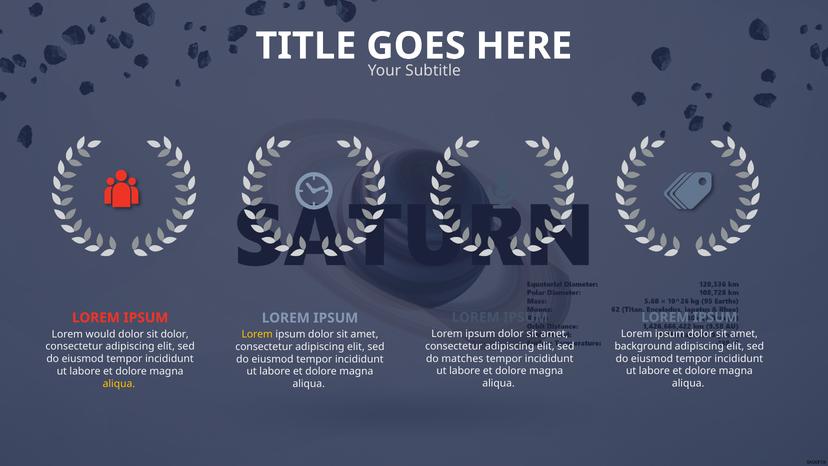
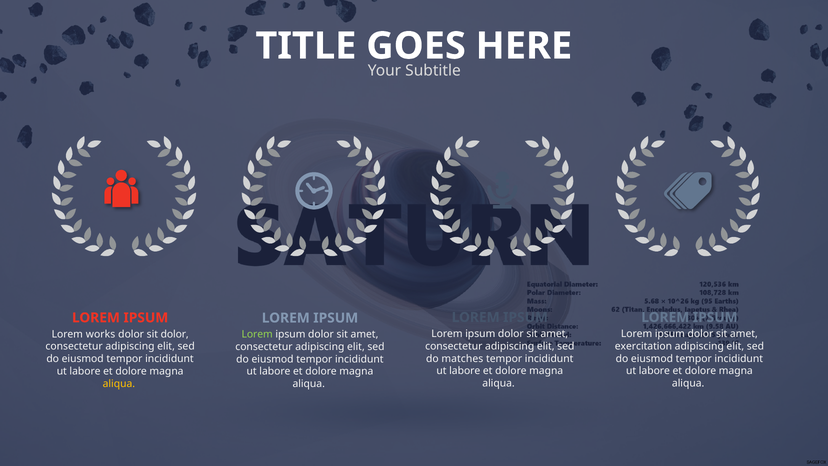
would: would -> works
Lorem at (257, 334) colour: yellow -> light green
background: background -> exercitation
